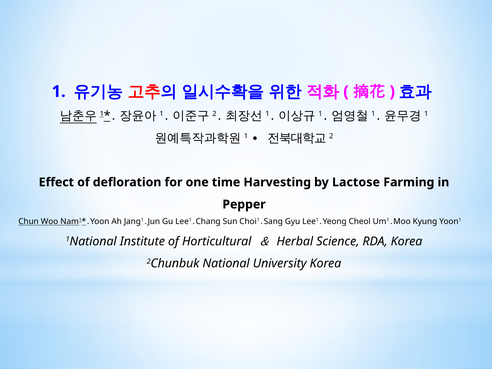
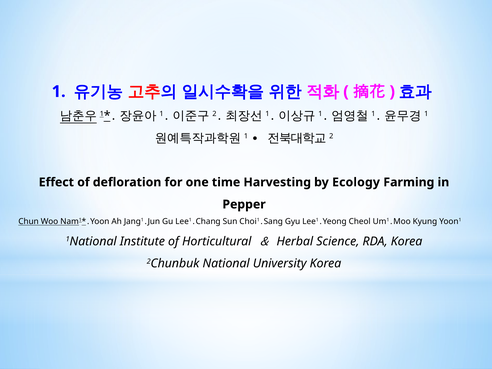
Lactose: Lactose -> Ecology
